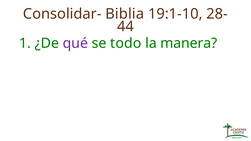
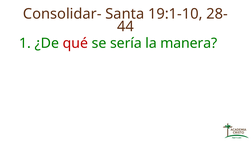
Biblia: Biblia -> Santa
qué colour: purple -> red
todo: todo -> sería
